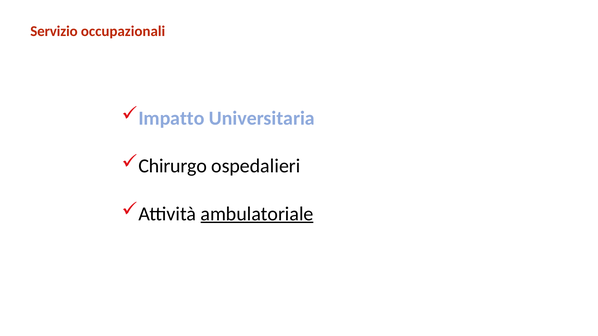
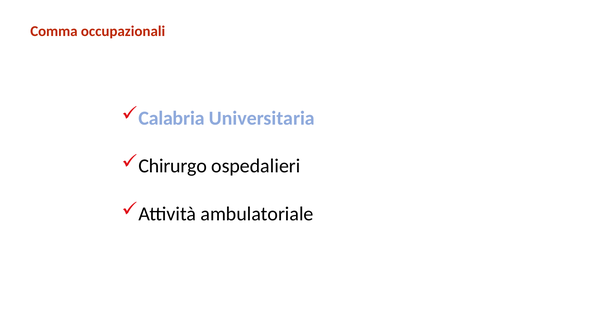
Servizio: Servizio -> Comma
Impatto: Impatto -> Calabria
ambulatoriale underline: present -> none
